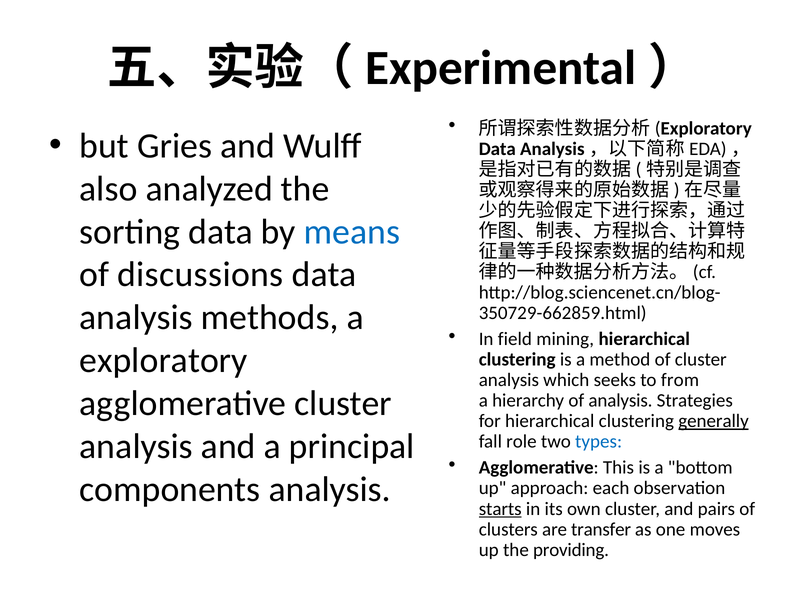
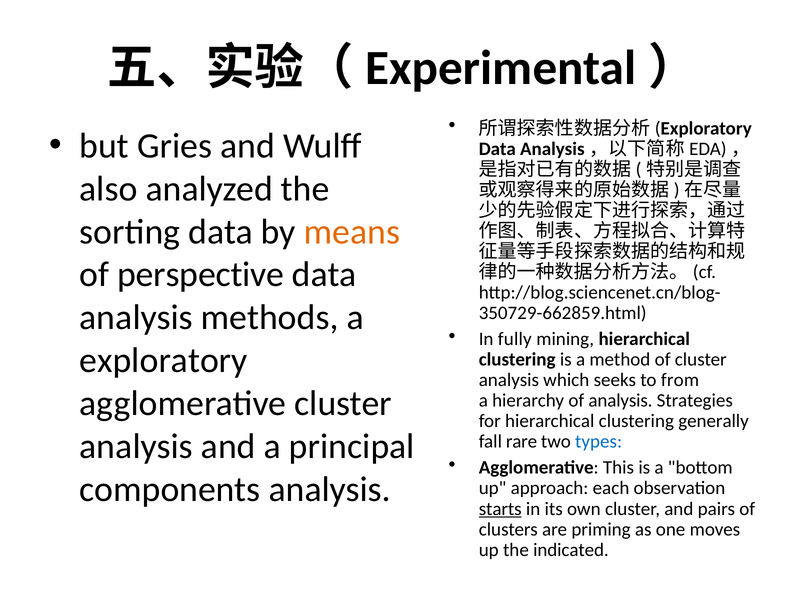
means colour: blue -> orange
discussions: discussions -> perspective
field: field -> fully
generally underline: present -> none
role: role -> rare
transfer: transfer -> priming
providing: providing -> indicated
